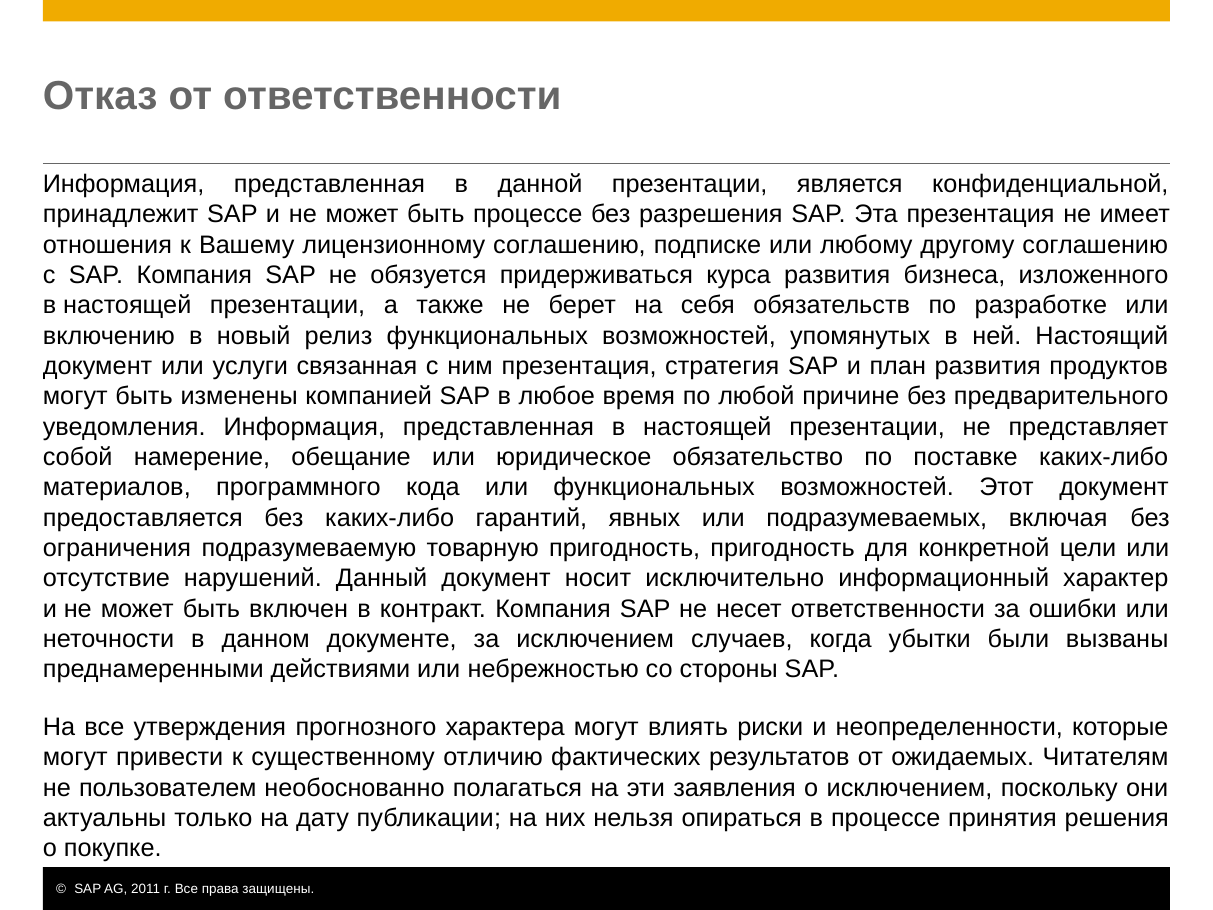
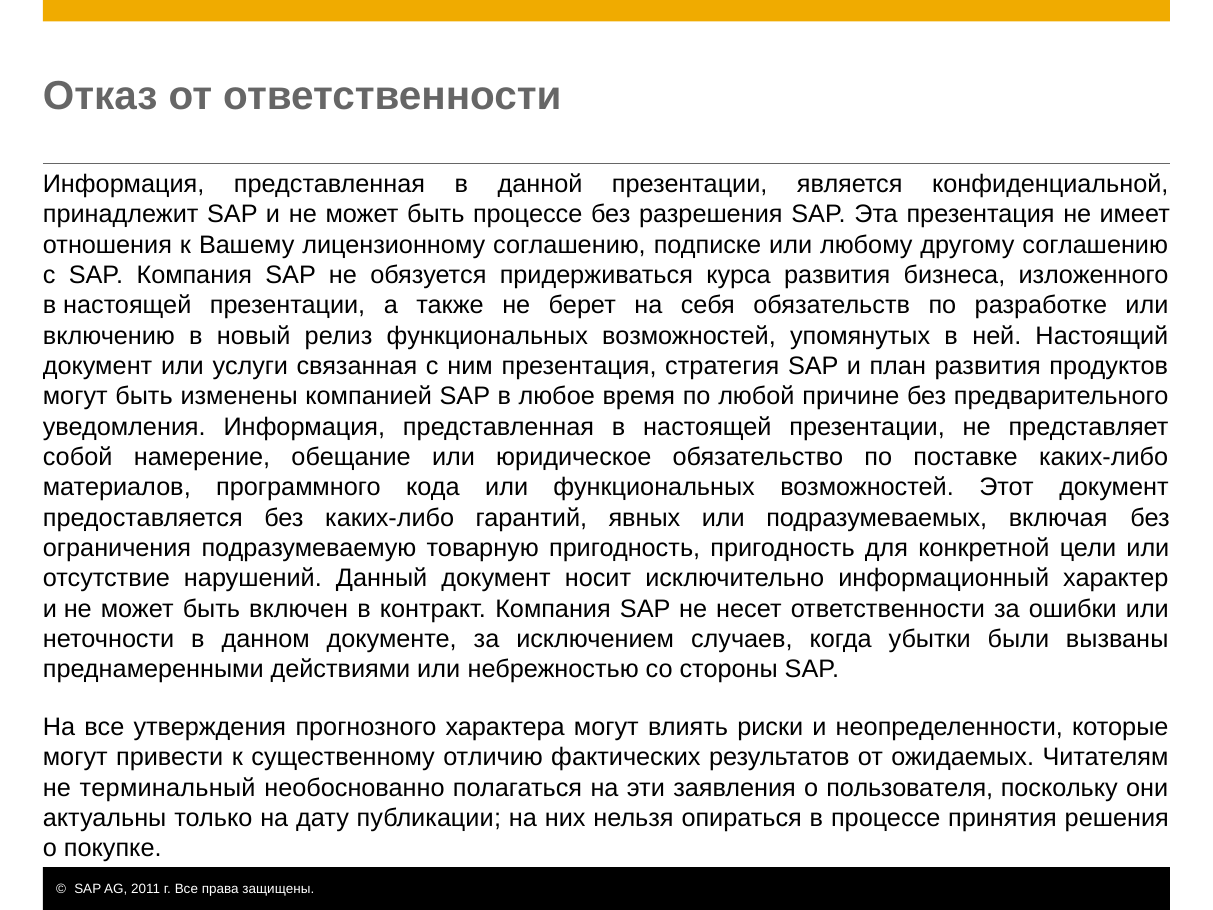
пользователем: пользователем -> терминальный
о исключением: исключением -> пользователя
